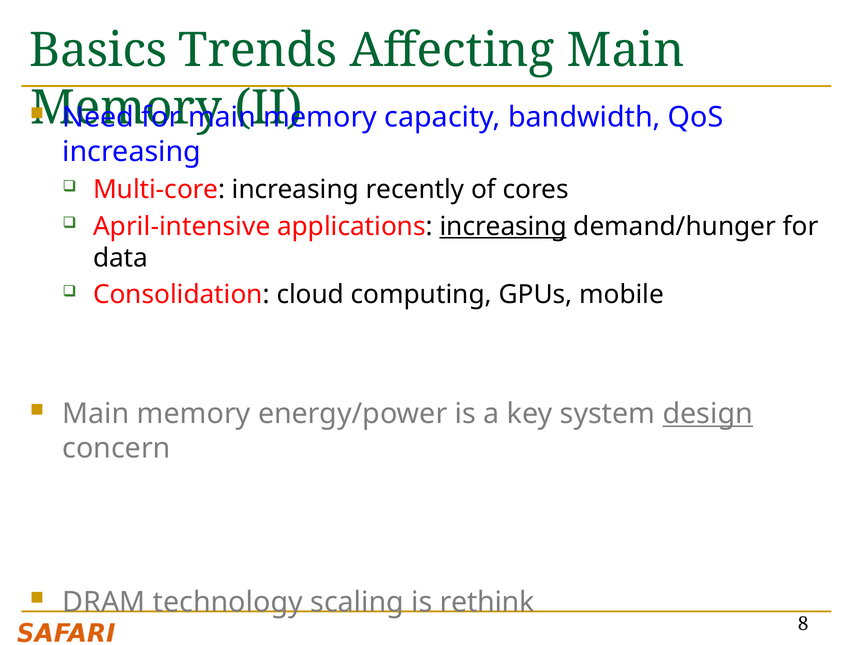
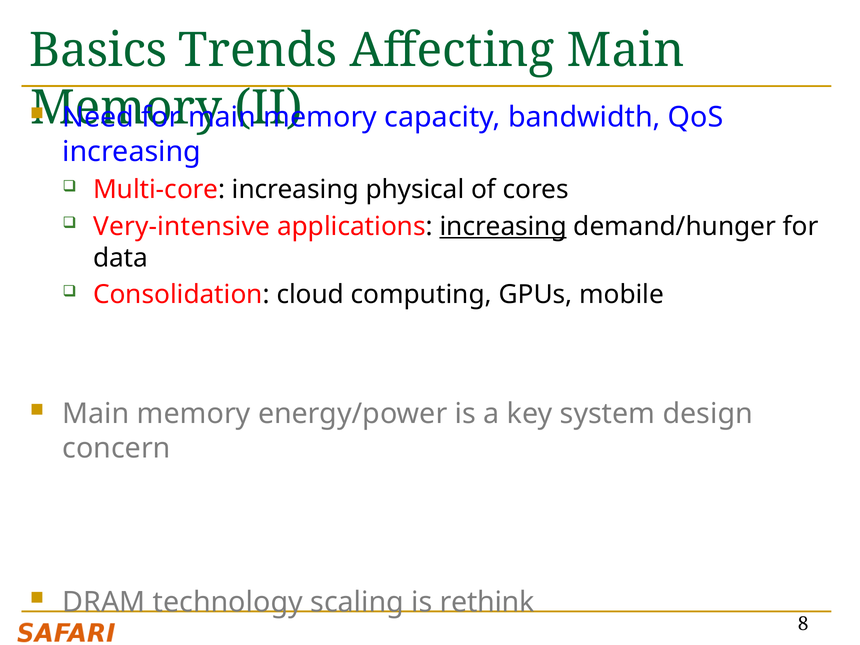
recently: recently -> physical
April-intensive: April-intensive -> Very-intensive
design underline: present -> none
